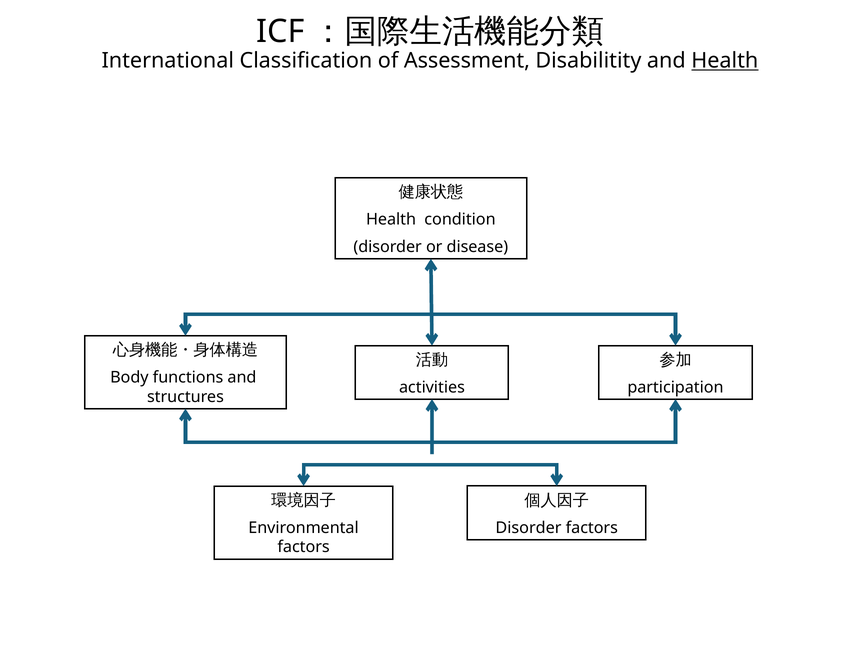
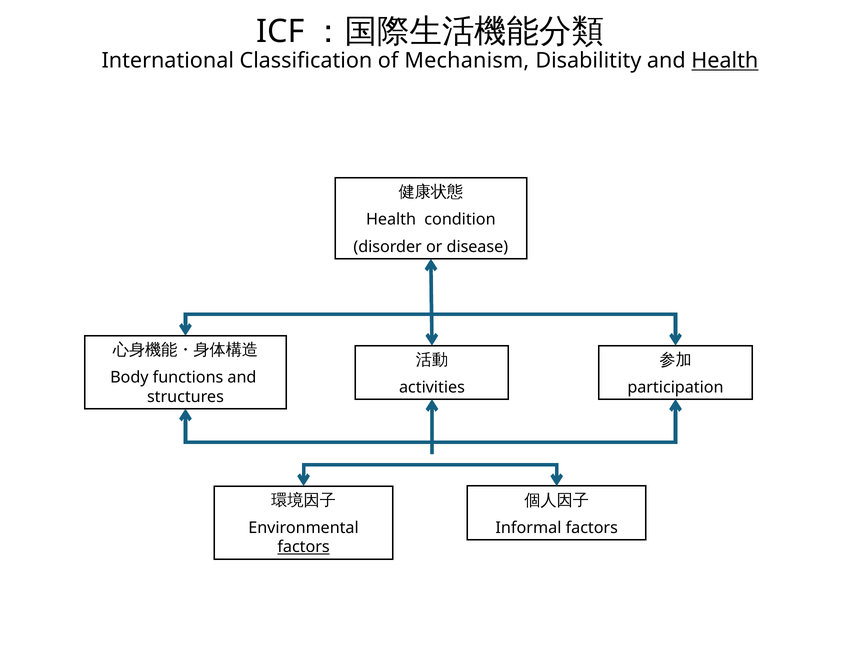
Assessment: Assessment -> Mechanism
Disorder at (528, 528): Disorder -> Informal
factors at (304, 547) underline: none -> present
